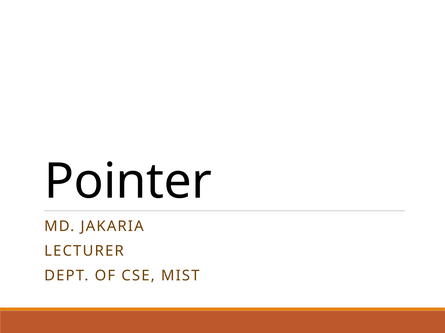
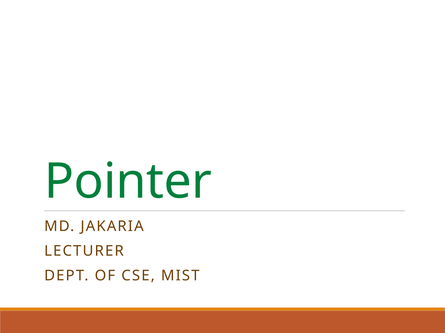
Pointer colour: black -> green
